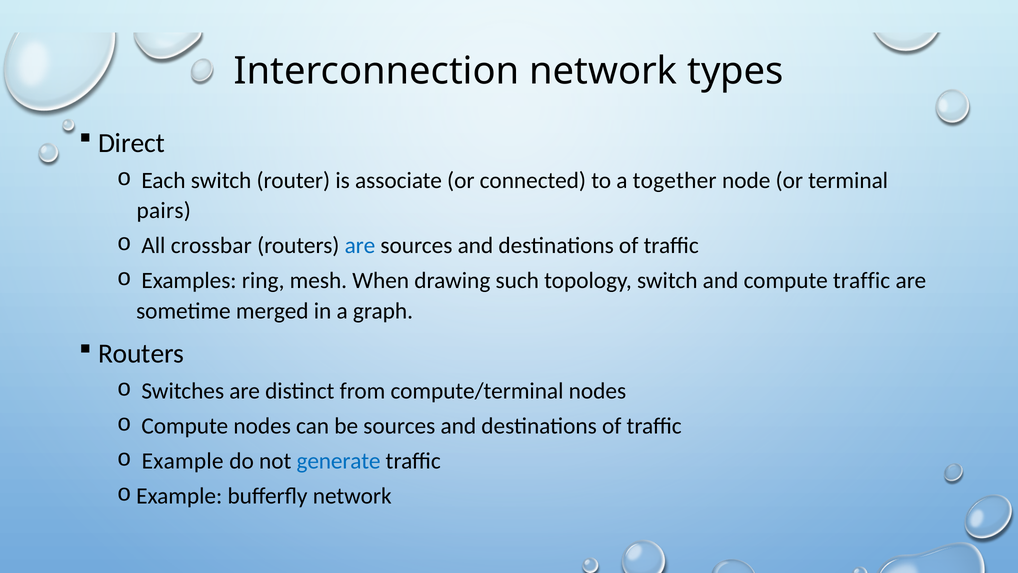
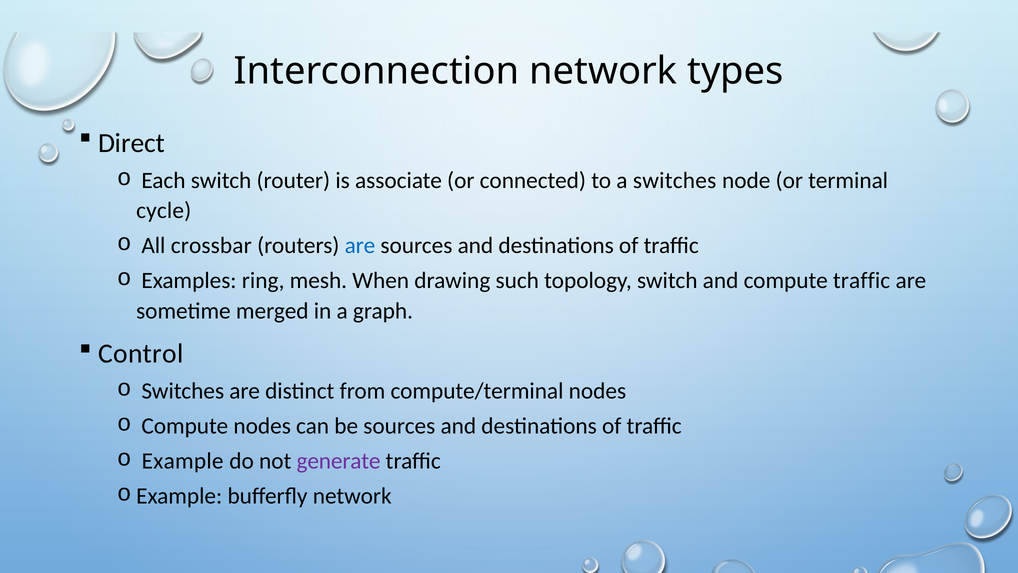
a together: together -> switches
pairs: pairs -> cycle
Routers at (141, 354): Routers -> Control
generate colour: blue -> purple
